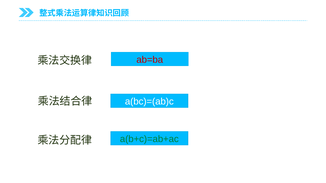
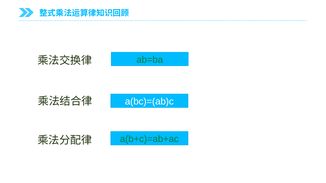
ab=ba colour: red -> green
